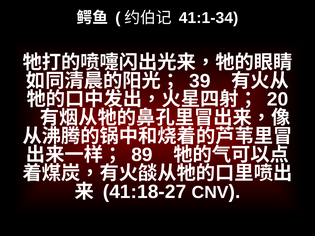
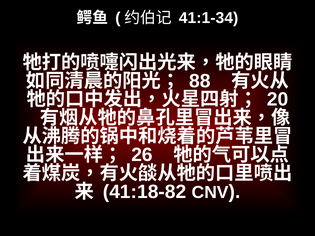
39: 39 -> 88
89: 89 -> 26
41:18-27: 41:18-27 -> 41:18-82
